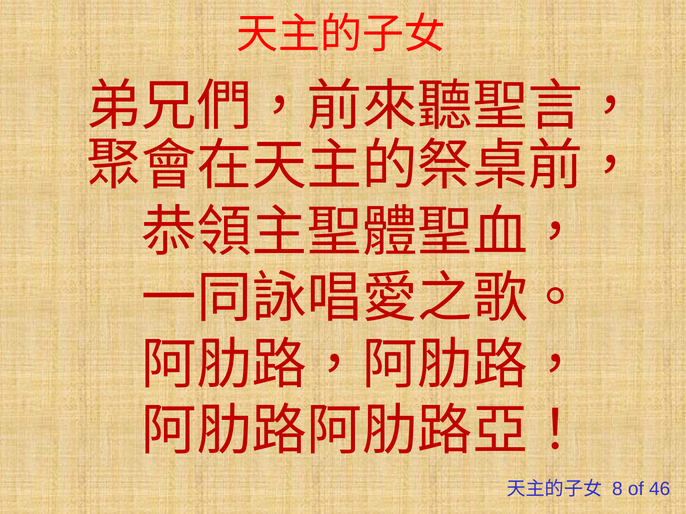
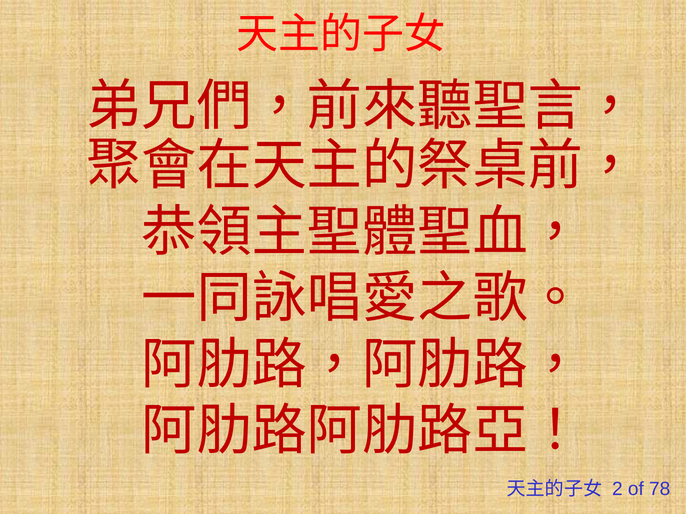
8: 8 -> 2
46: 46 -> 78
